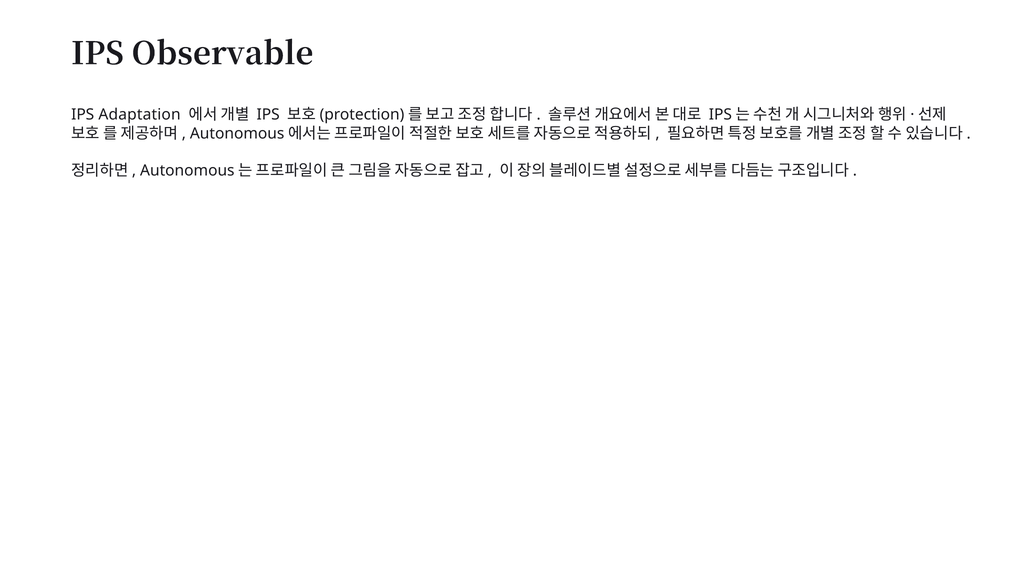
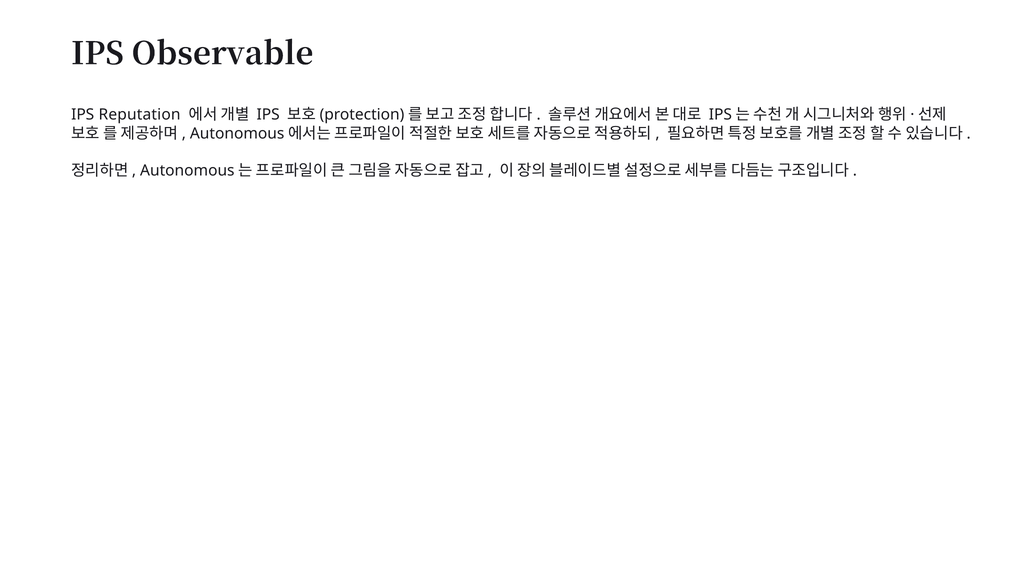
Adaptation: Adaptation -> Reputation
